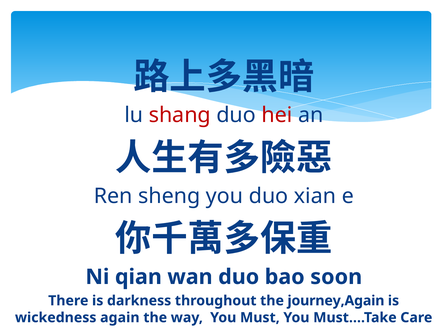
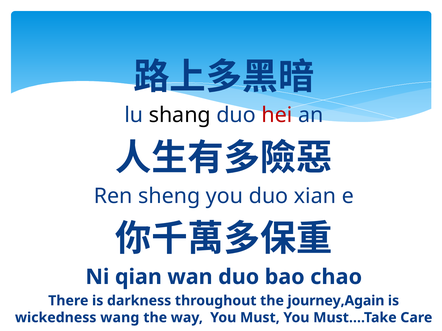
shang colour: red -> black
soon: soon -> chao
again: again -> wang
